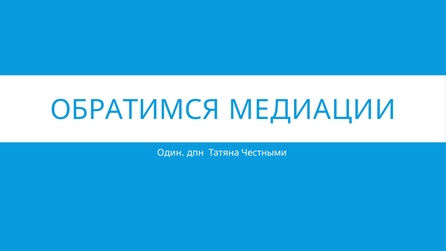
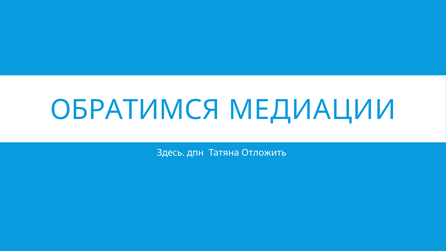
Один: Один -> Здесь
Честными: Честными -> Отложить
